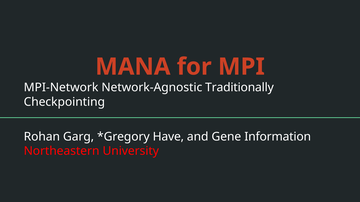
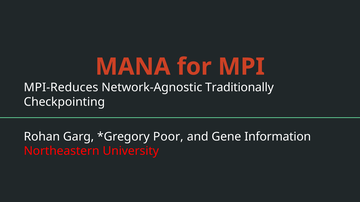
MPI-Network: MPI-Network -> MPI-Reduces
Have: Have -> Poor
